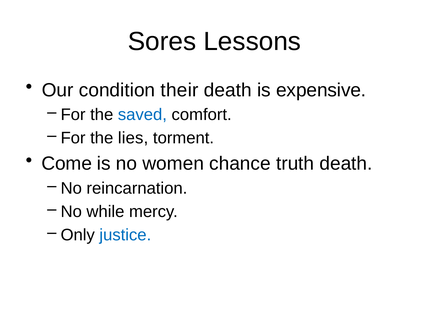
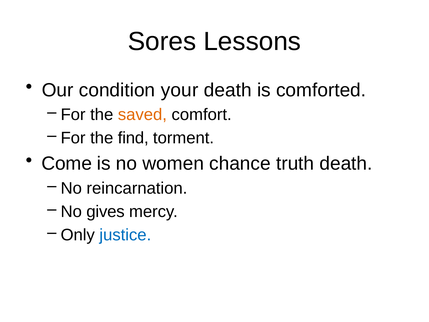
their: their -> your
expensive: expensive -> comforted
saved colour: blue -> orange
lies: lies -> find
while: while -> gives
